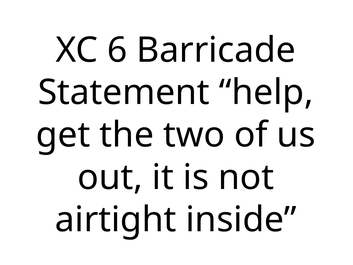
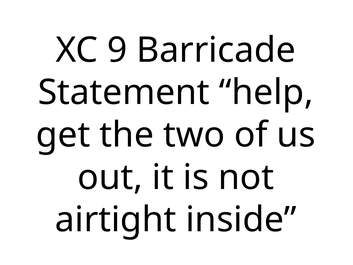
6: 6 -> 9
